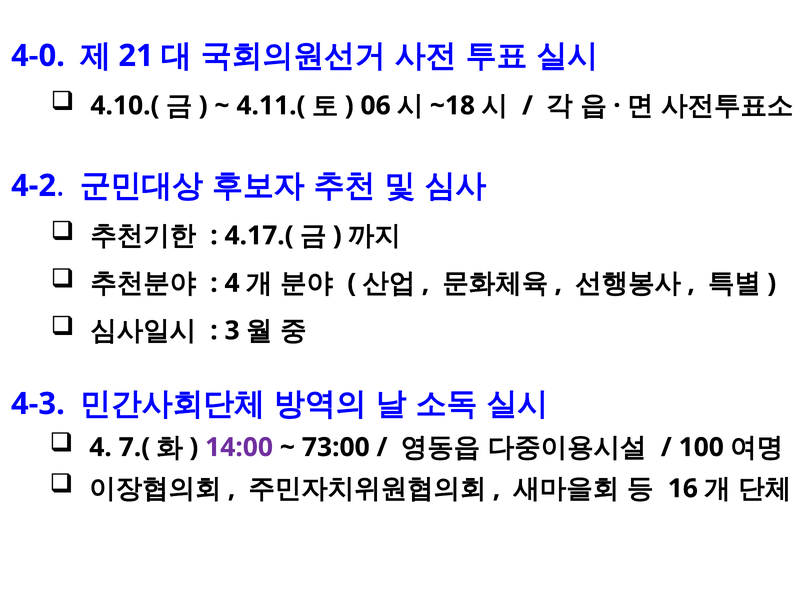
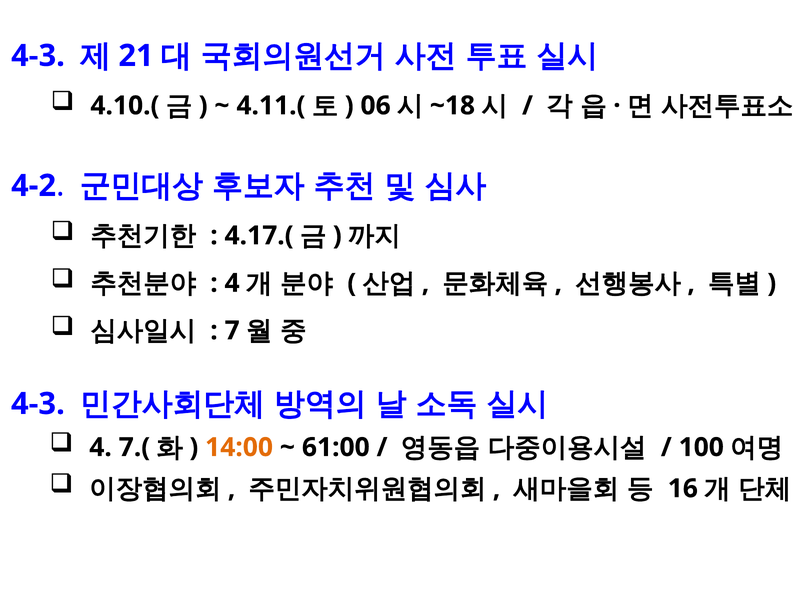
4-0 at (38, 56): 4-0 -> 4-3
3: 3 -> 7
14:00 colour: purple -> orange
73:00: 73:00 -> 61:00
